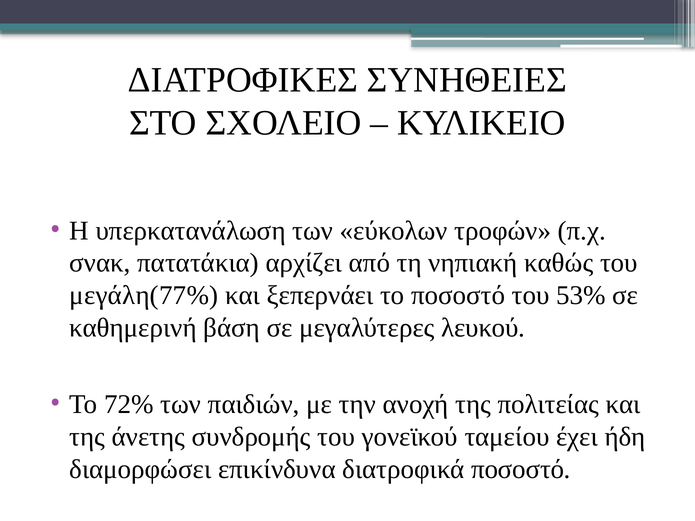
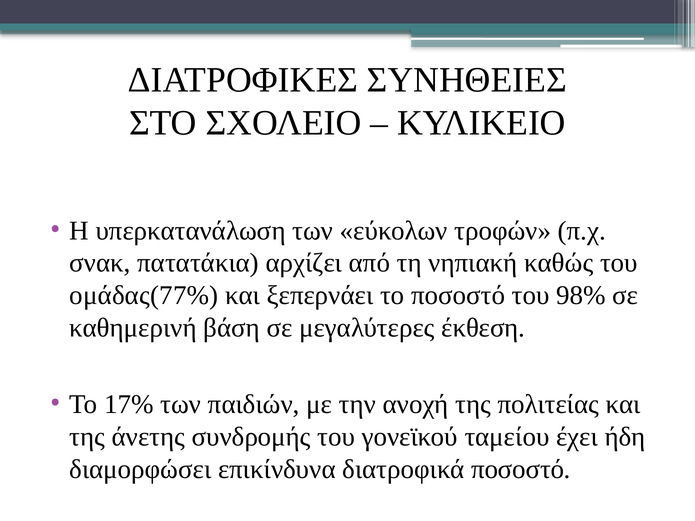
μεγάλη(77%: μεγάλη(77% -> ομάδας(77%
53%: 53% -> 98%
λευκού: λευκού -> έκθεση
72%: 72% -> 17%
